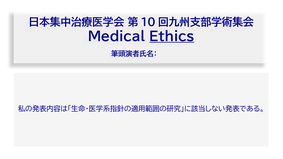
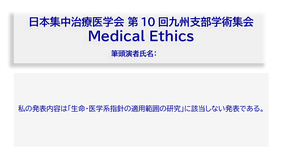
Ethics underline: present -> none
